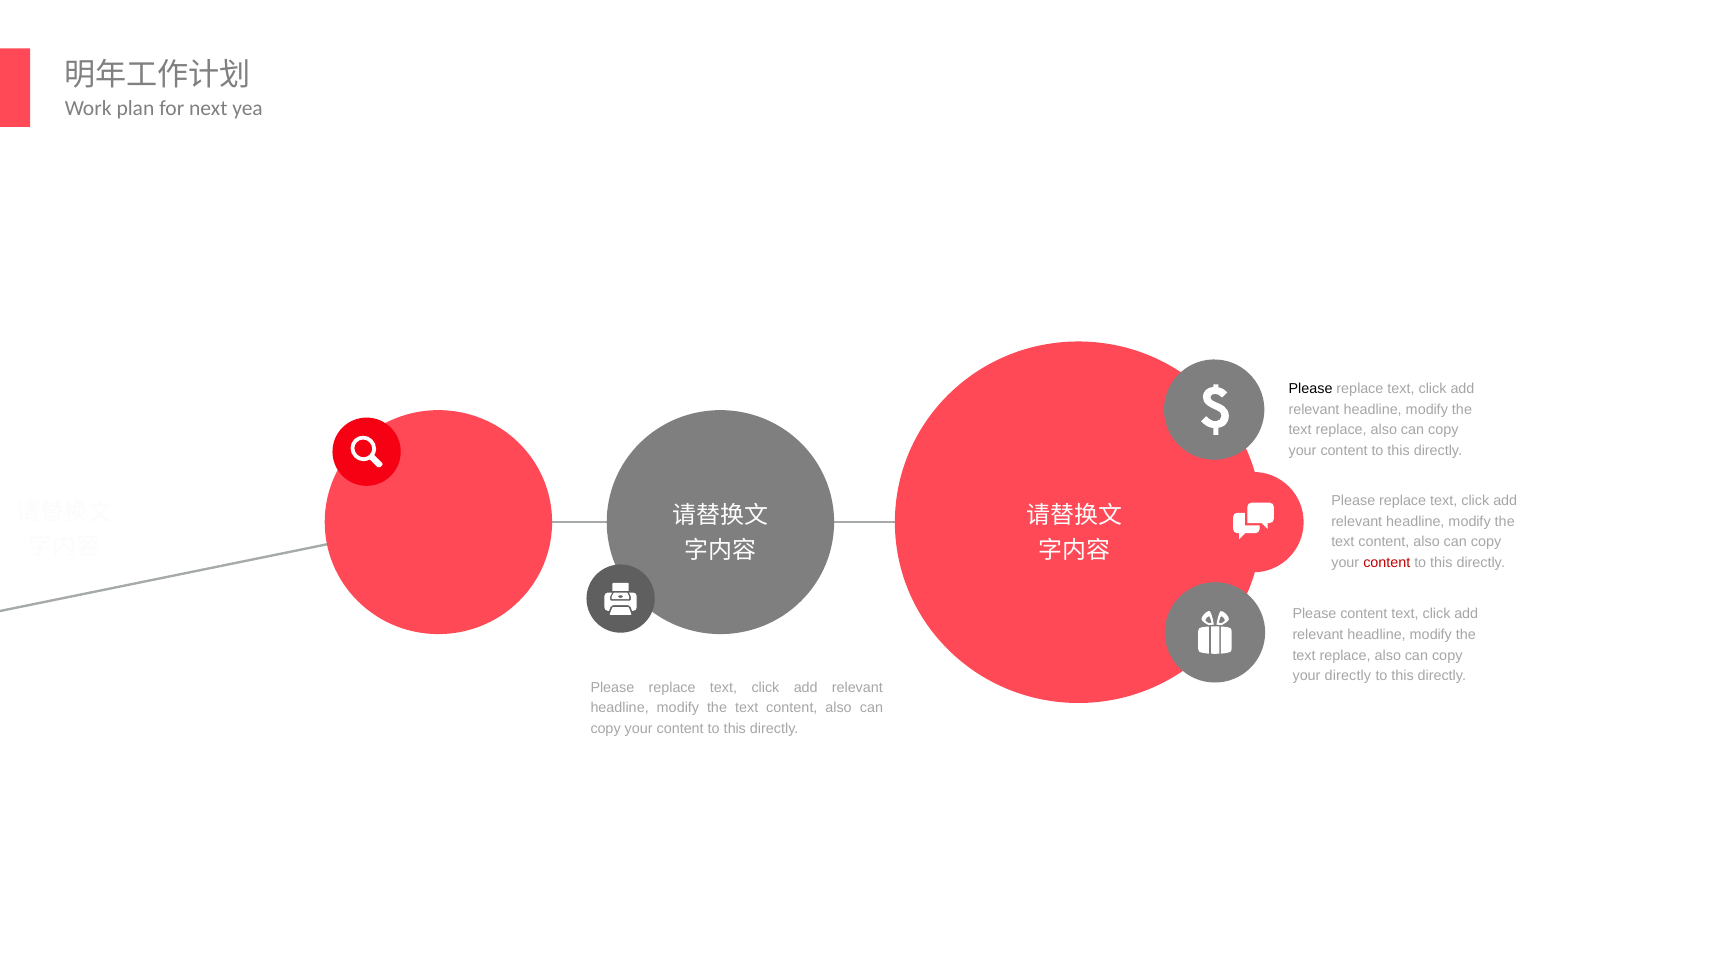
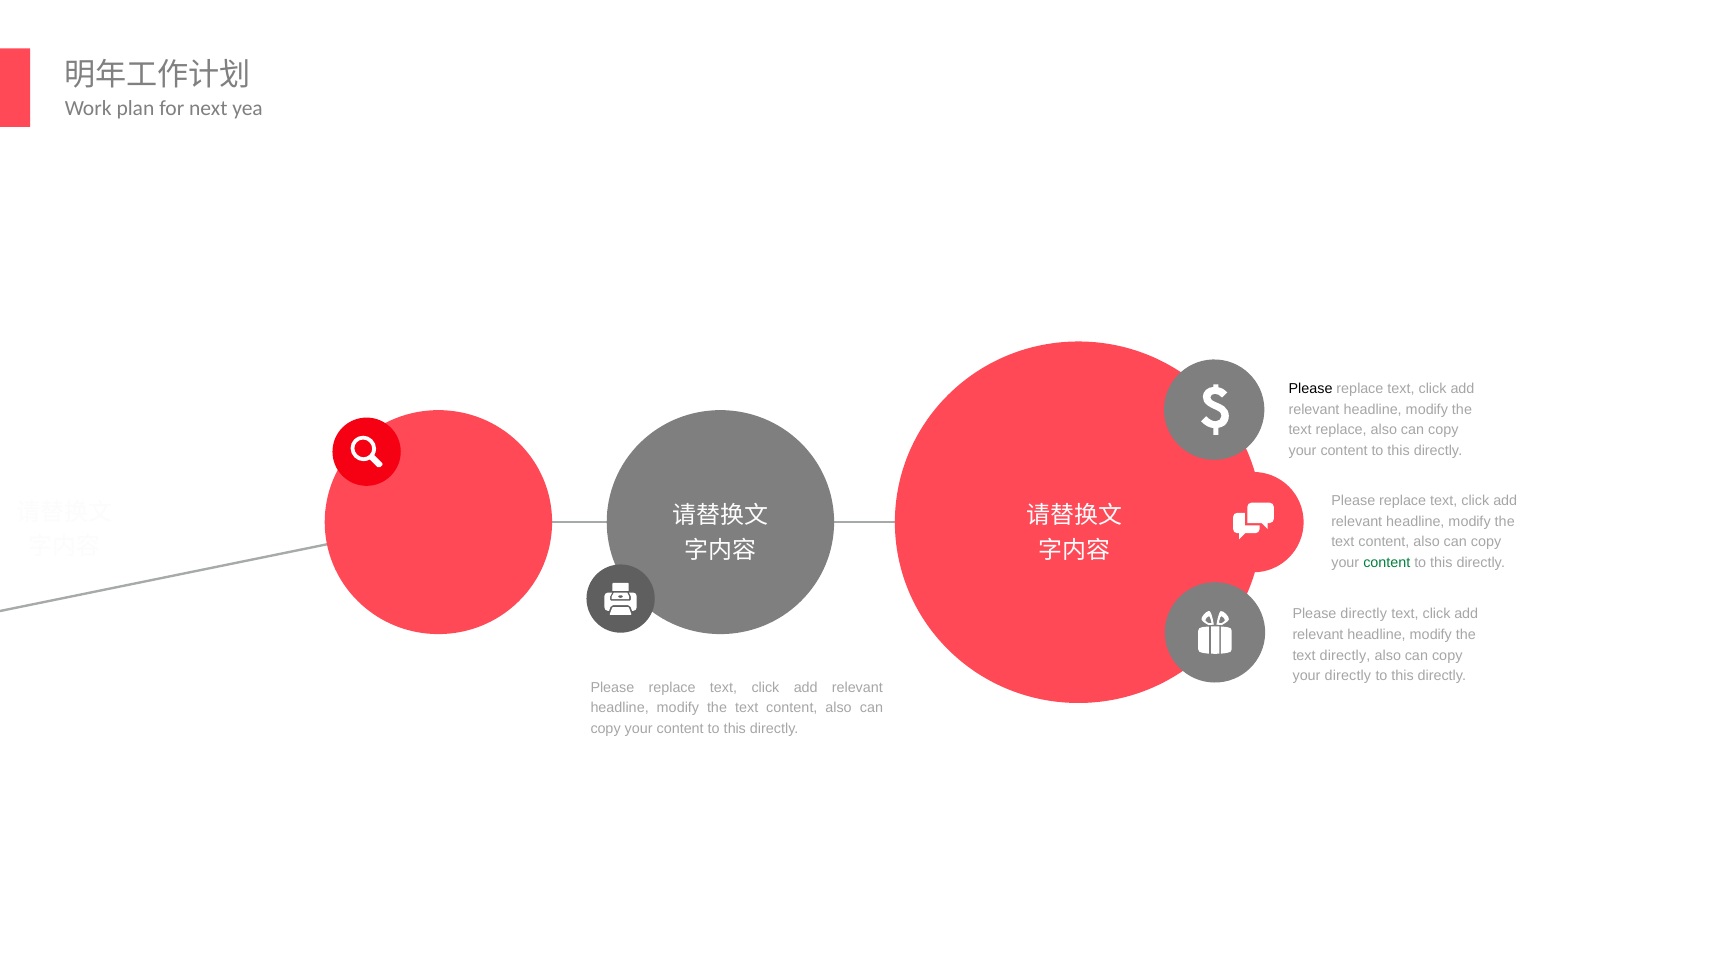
content at (1387, 563) colour: red -> green
Please content: content -> directly
replace at (1345, 656): replace -> directly
